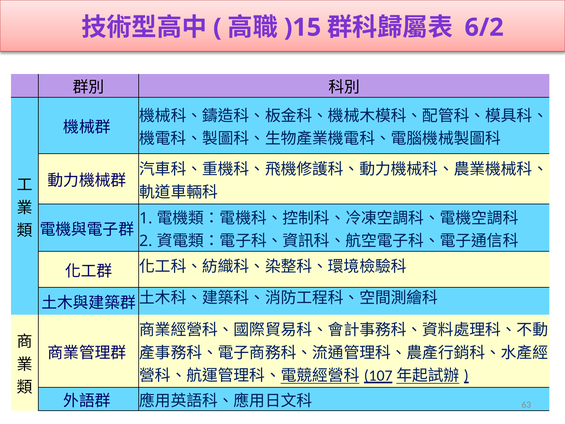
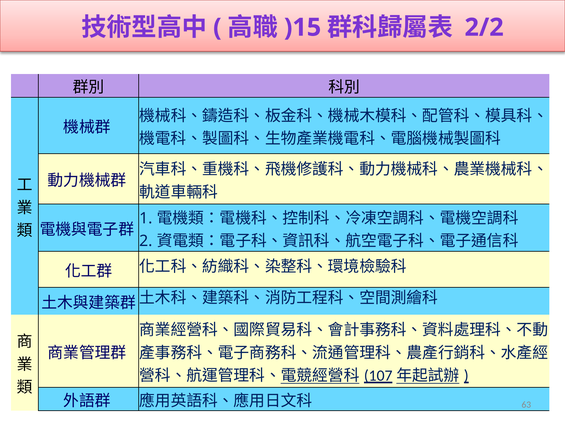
6/2: 6/2 -> 2/2
